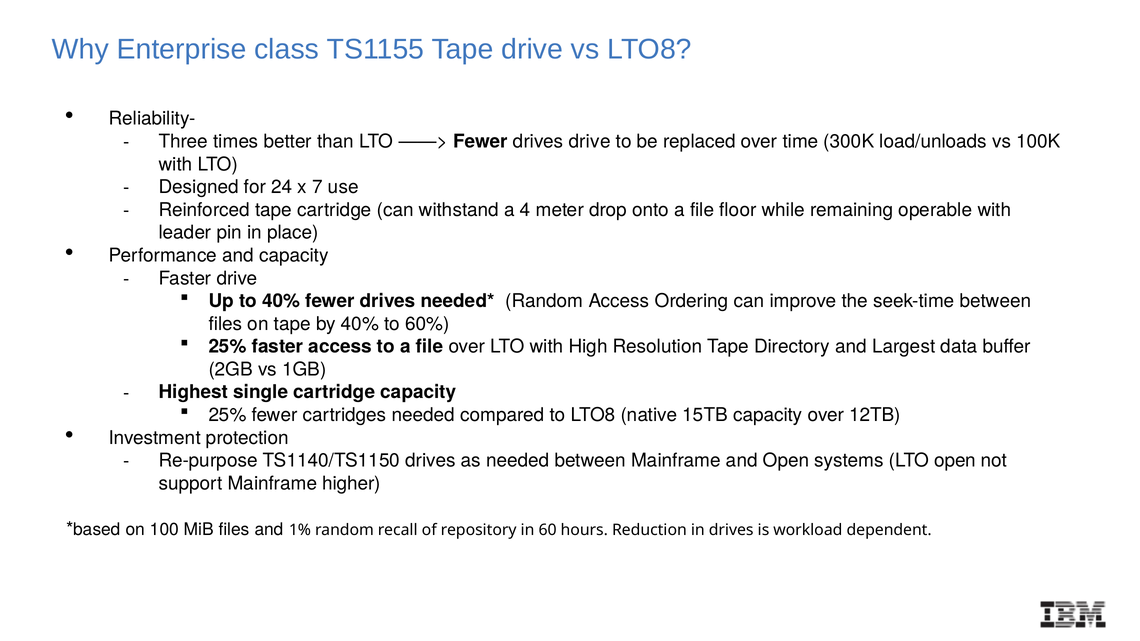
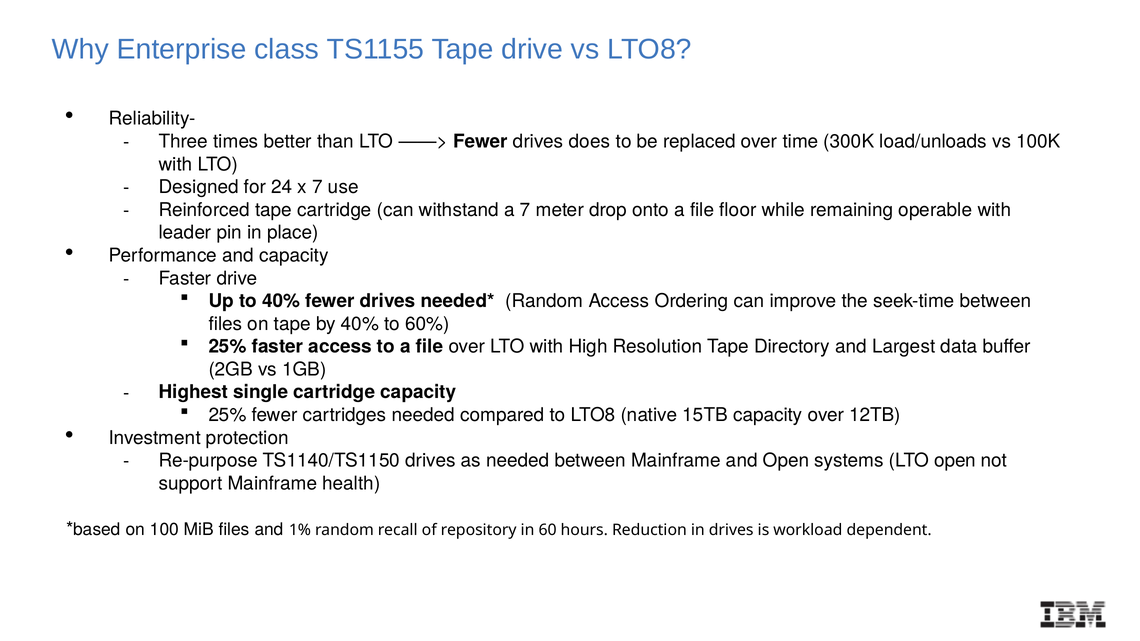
drives drive: drive -> does
a 4: 4 -> 7
higher: higher -> health
